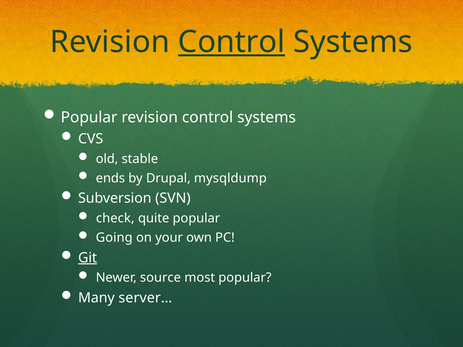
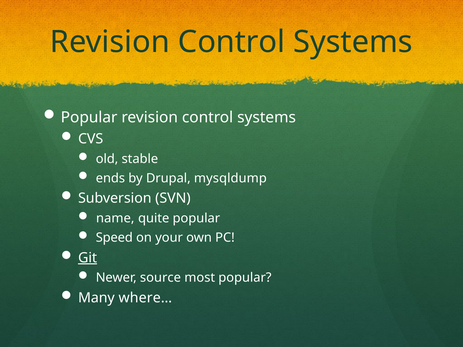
Control at (232, 42) underline: present -> none
check: check -> name
Going: Going -> Speed
server…: server… -> where…
